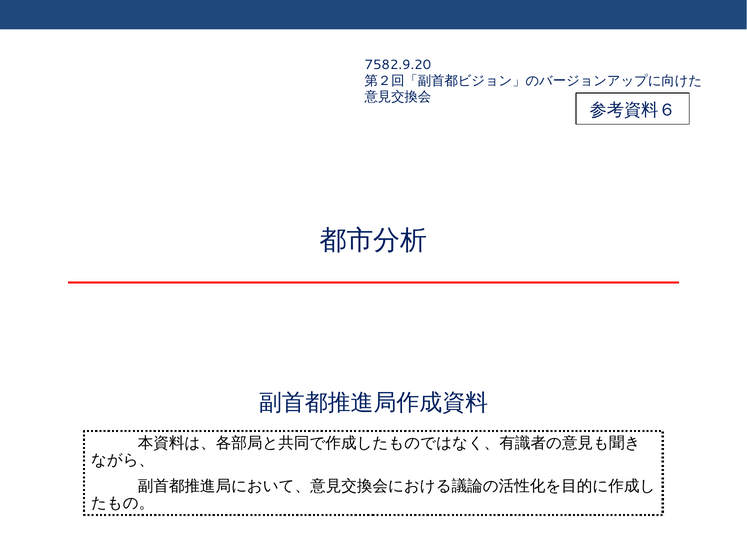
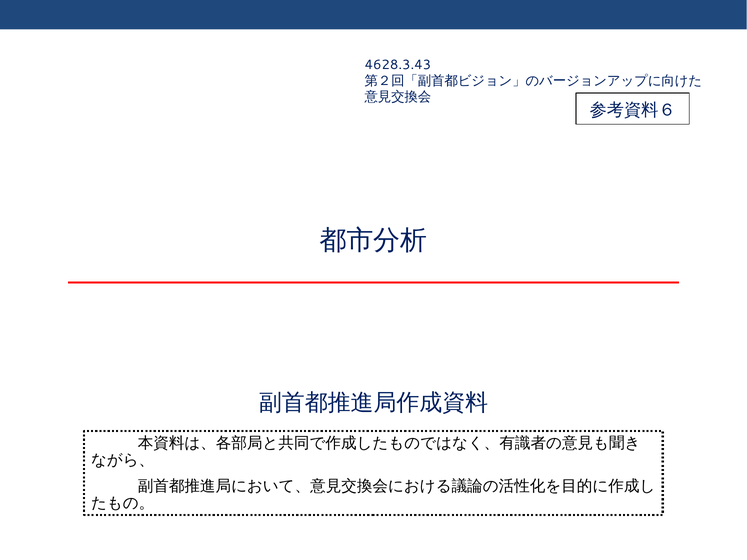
7582.9.20: 7582.9.20 -> 4628.3.43
